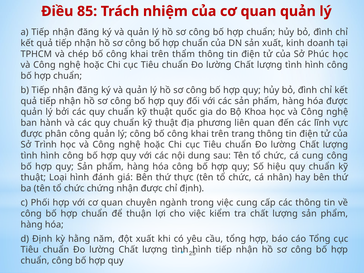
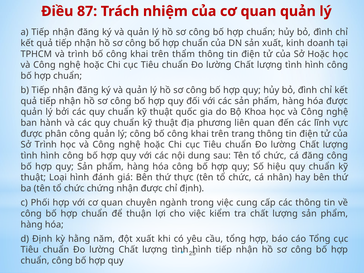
85: 85 -> 87
và chép: chép -> trình
Sở Phúc: Phúc -> Hoặc
cá cung: cung -> đăng
